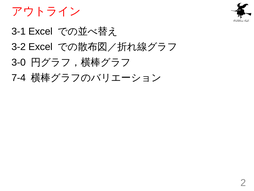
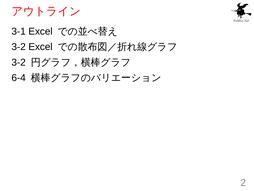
3-0 at (19, 62): 3-0 -> 3-2
7-4: 7-4 -> 6-4
